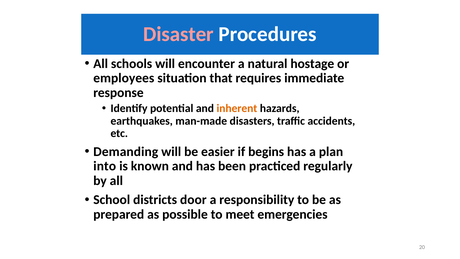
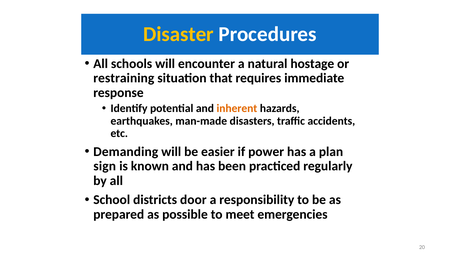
Disaster colour: pink -> yellow
employees: employees -> restraining
begins: begins -> power
into: into -> sign
